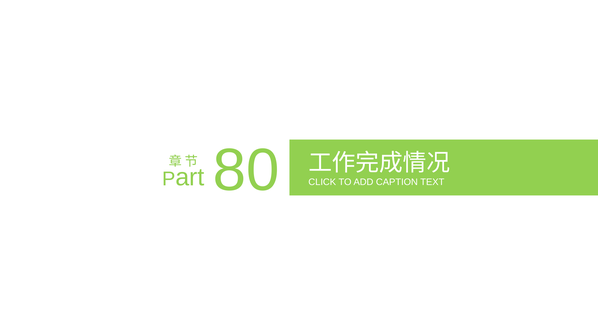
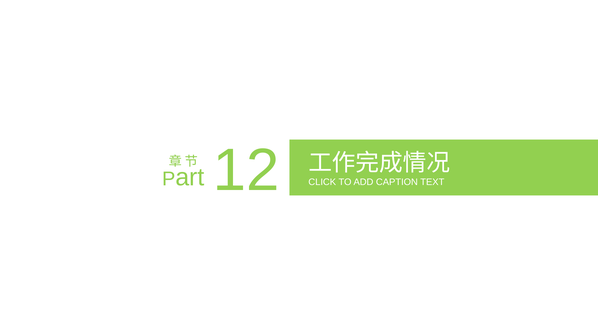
80: 80 -> 12
